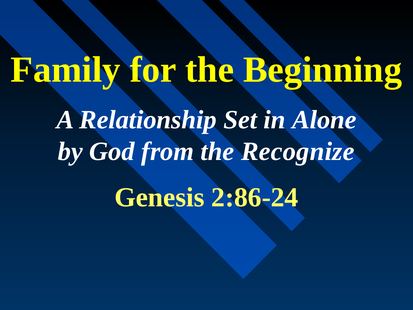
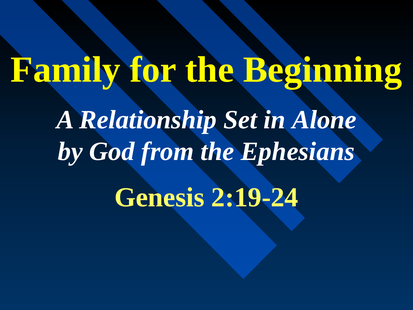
Recognize: Recognize -> Ephesians
2:86-24: 2:86-24 -> 2:19-24
